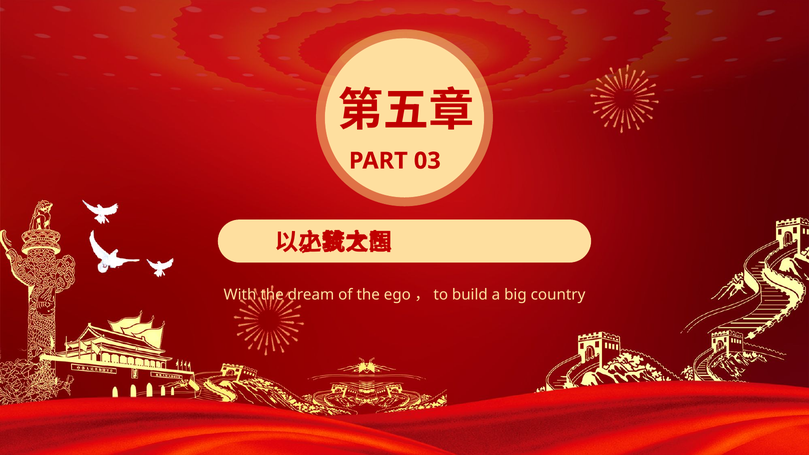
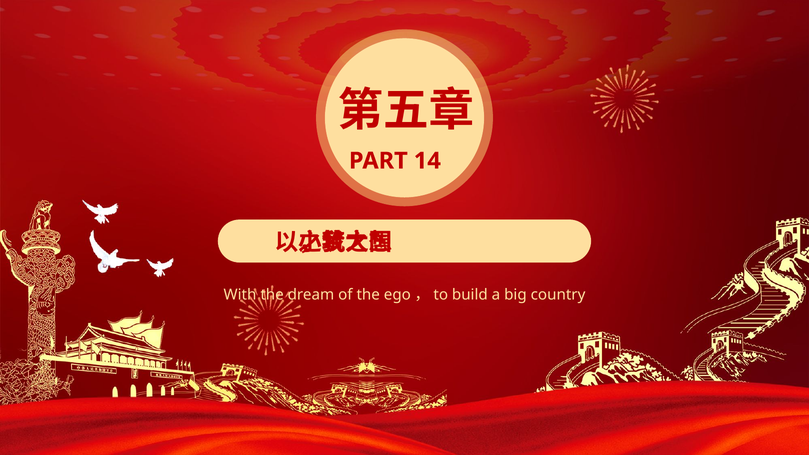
03: 03 -> 14
